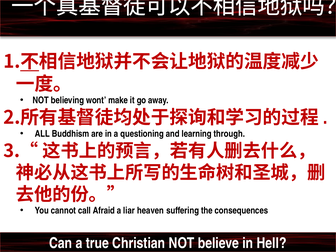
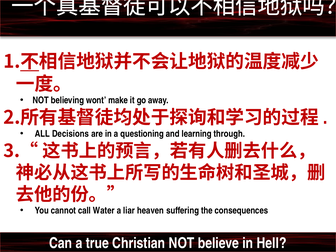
Buddhism: Buddhism -> Decisions
Afraid: Afraid -> Water
